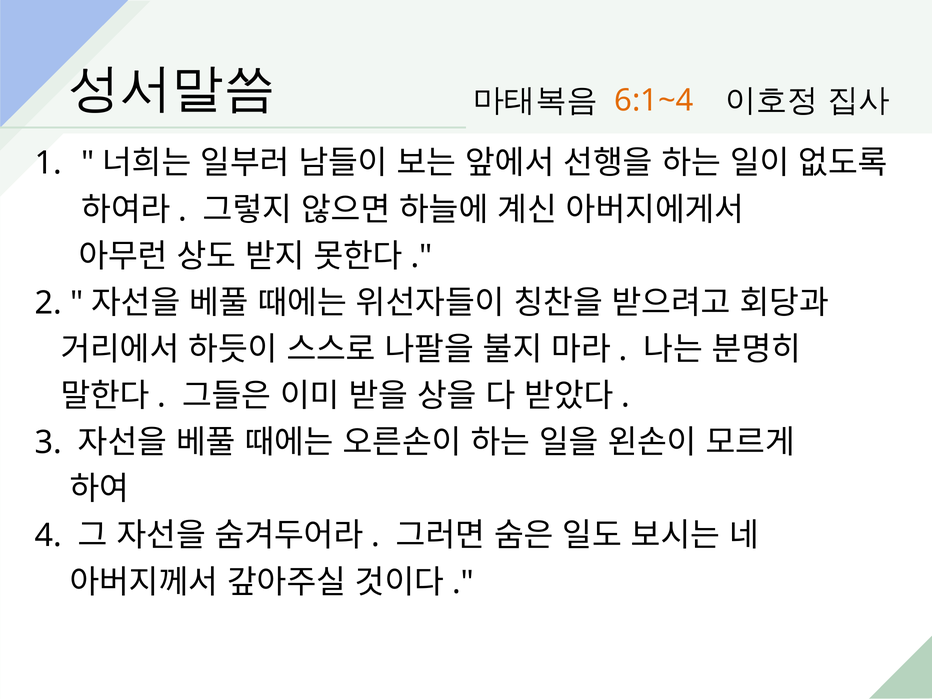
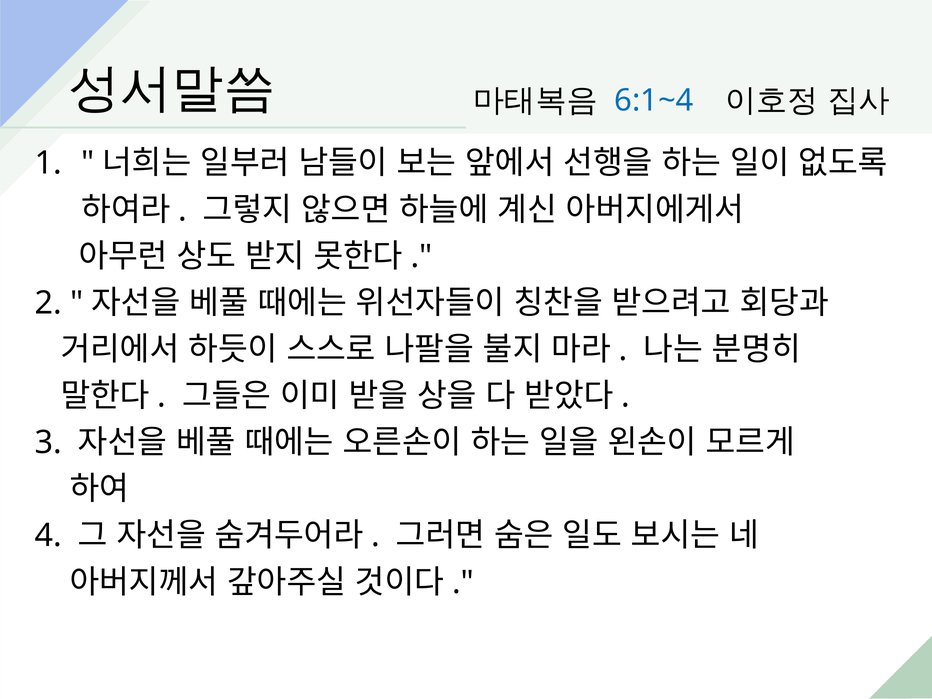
6:1~4 colour: orange -> blue
